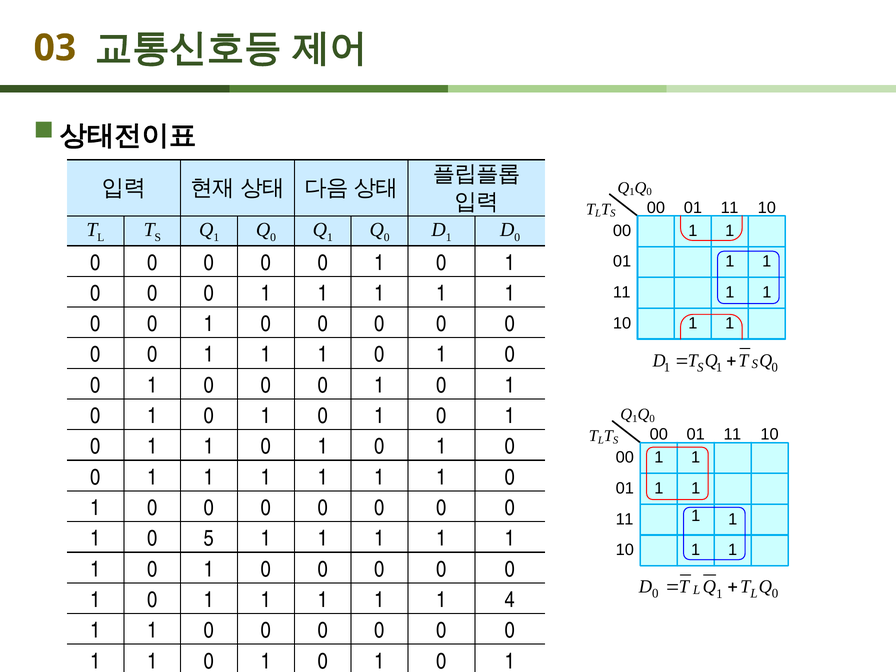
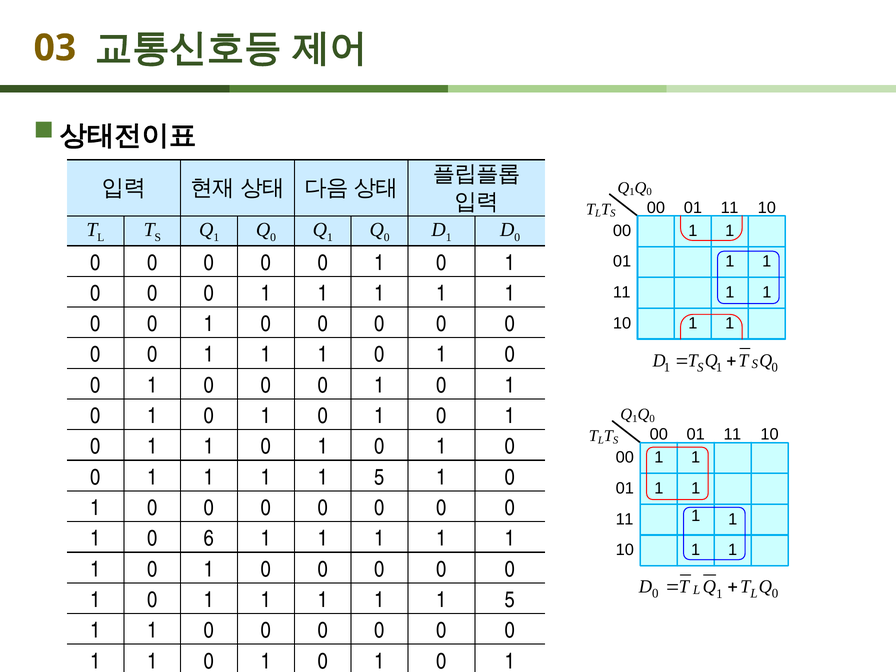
1 at (380, 477): 1 -> 5
5: 5 -> 6
4 at (510, 600): 4 -> 5
